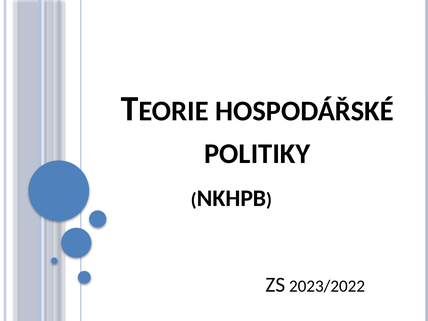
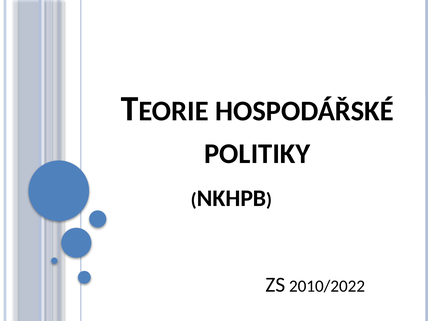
2023/2022: 2023/2022 -> 2010/2022
